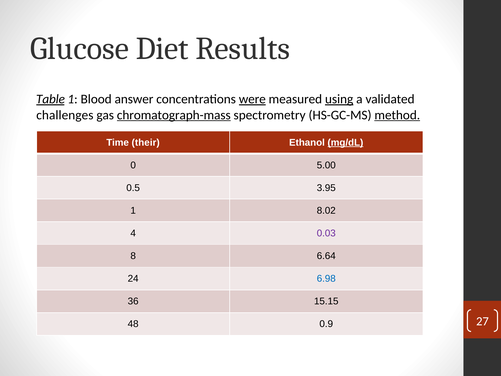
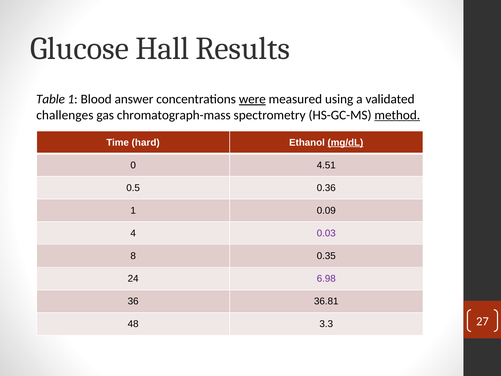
Diet: Diet -> Hall
Table underline: present -> none
using underline: present -> none
chromatograph-mass underline: present -> none
their: their -> hard
5.00: 5.00 -> 4.51
3.95: 3.95 -> 0.36
8.02: 8.02 -> 0.09
6.64: 6.64 -> 0.35
6.98 colour: blue -> purple
15.15: 15.15 -> 36.81
0.9: 0.9 -> 3.3
